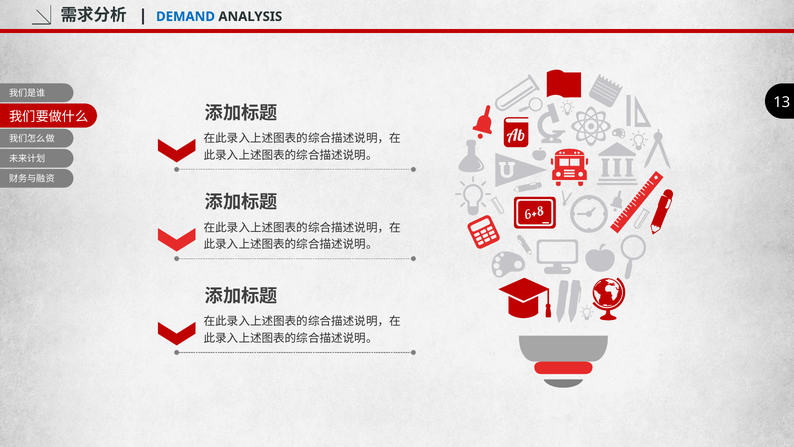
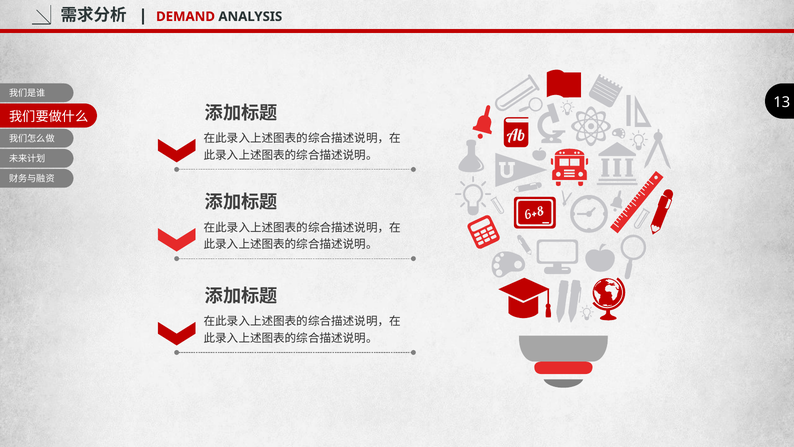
DEMAND colour: blue -> red
